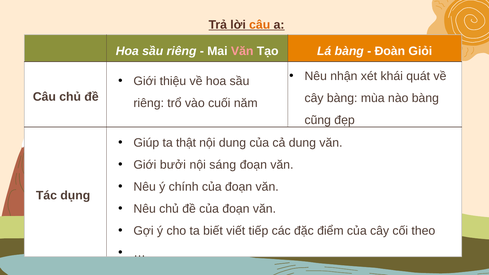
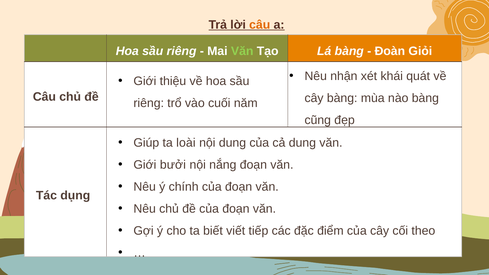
Văn at (242, 51) colour: pink -> light green
thật: thật -> loài
sáng: sáng -> nắng
